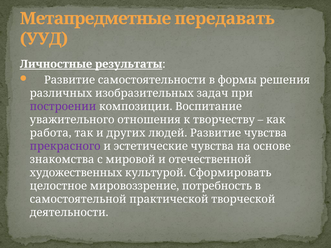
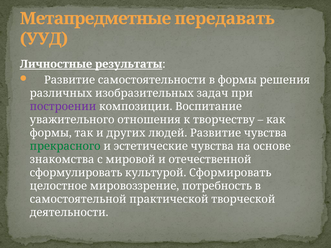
работа at (51, 133): работа -> формы
прекрасного colour: purple -> green
художественных: художественных -> сформулировать
